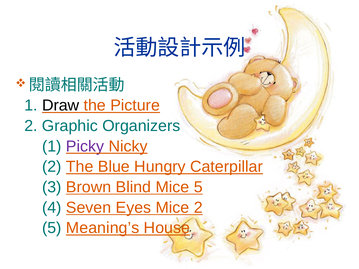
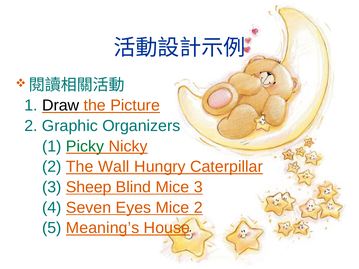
Picky colour: purple -> green
Blue: Blue -> Wall
Brown: Brown -> Sheep
Mice 5: 5 -> 3
